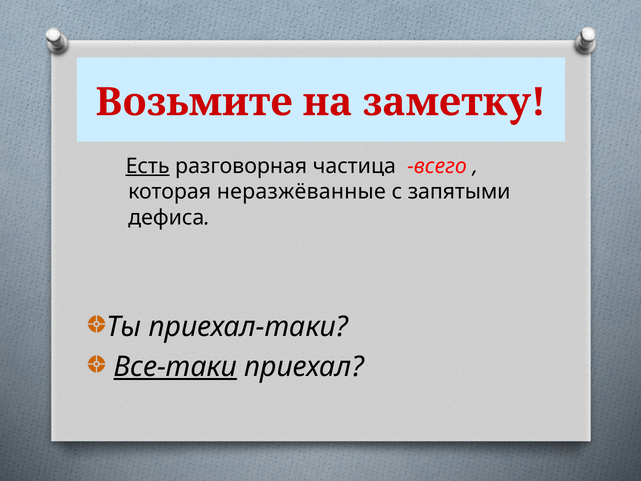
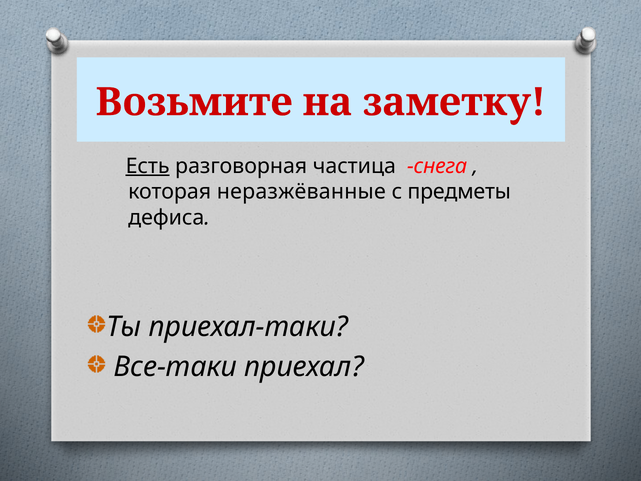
всего: всего -> снега
запятыми: запятыми -> предметы
Все-таки underline: present -> none
